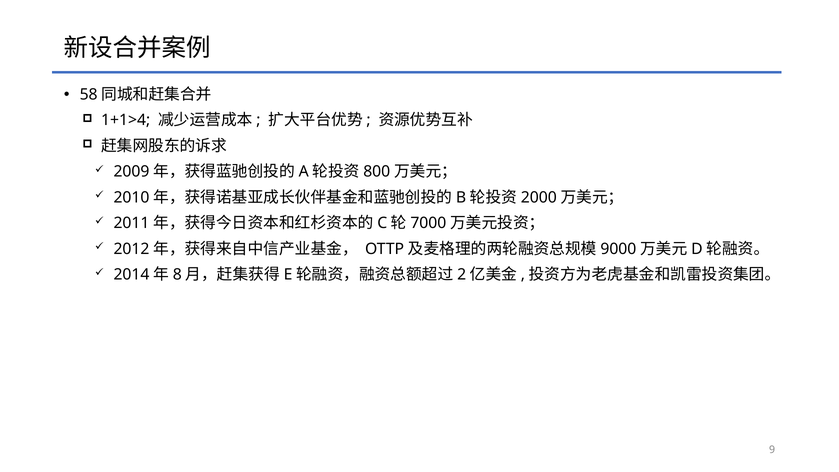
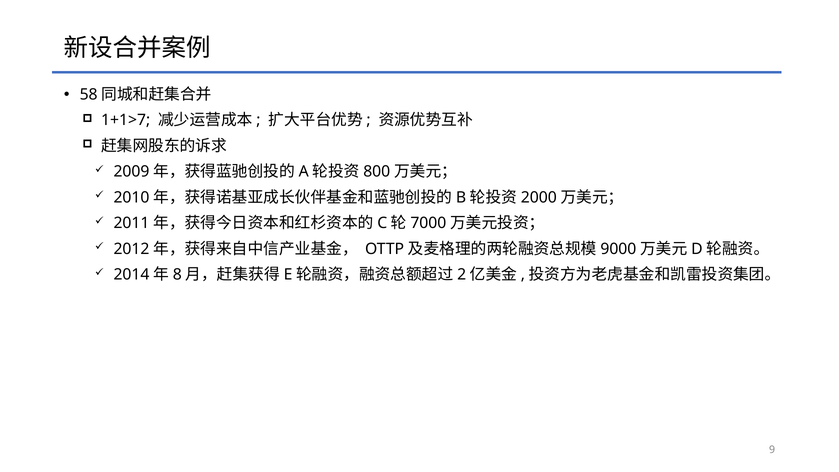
1+1>4: 1+1>4 -> 1+1>7
